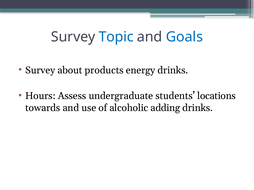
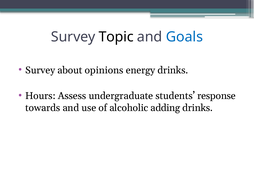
Topic colour: blue -> black
products: products -> opinions
locations: locations -> response
